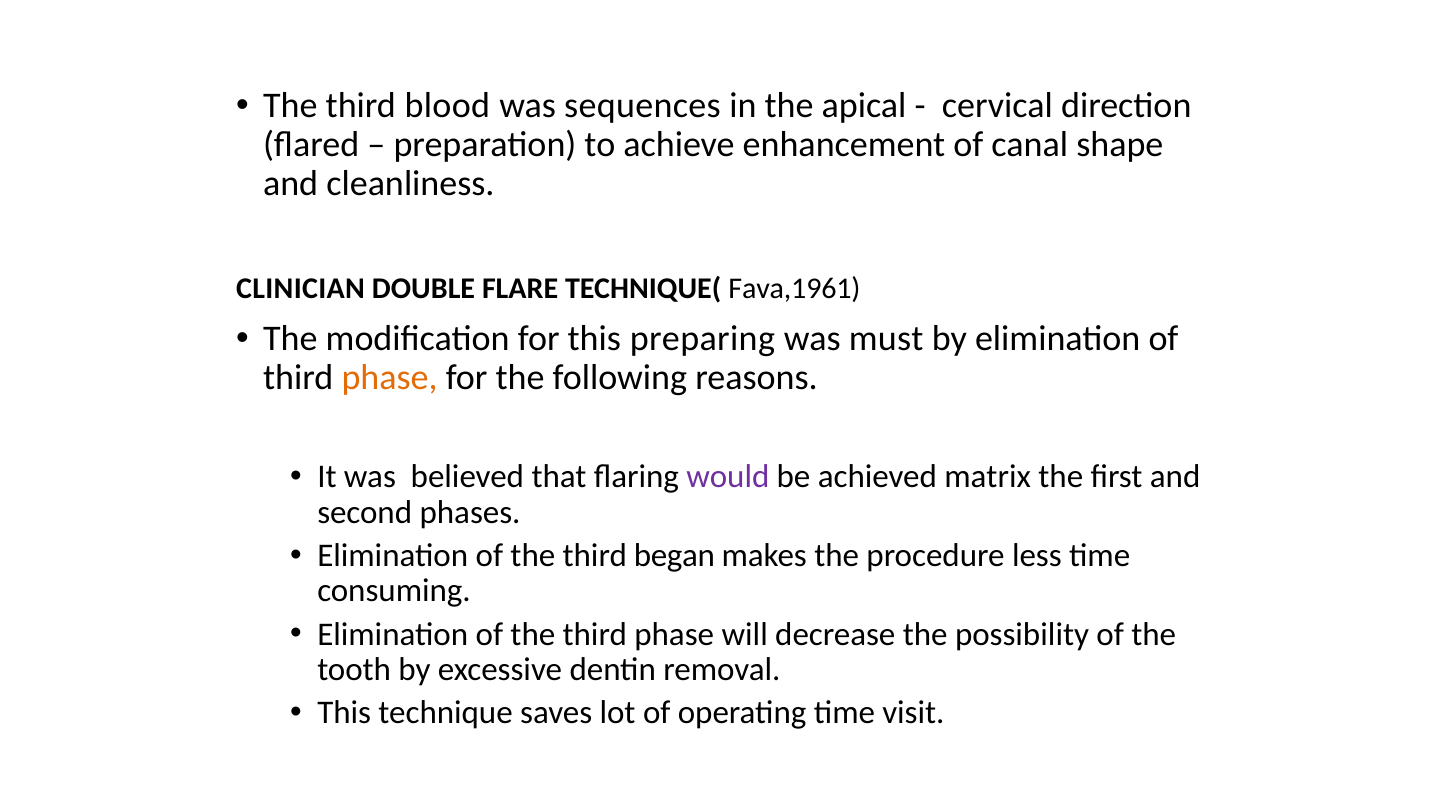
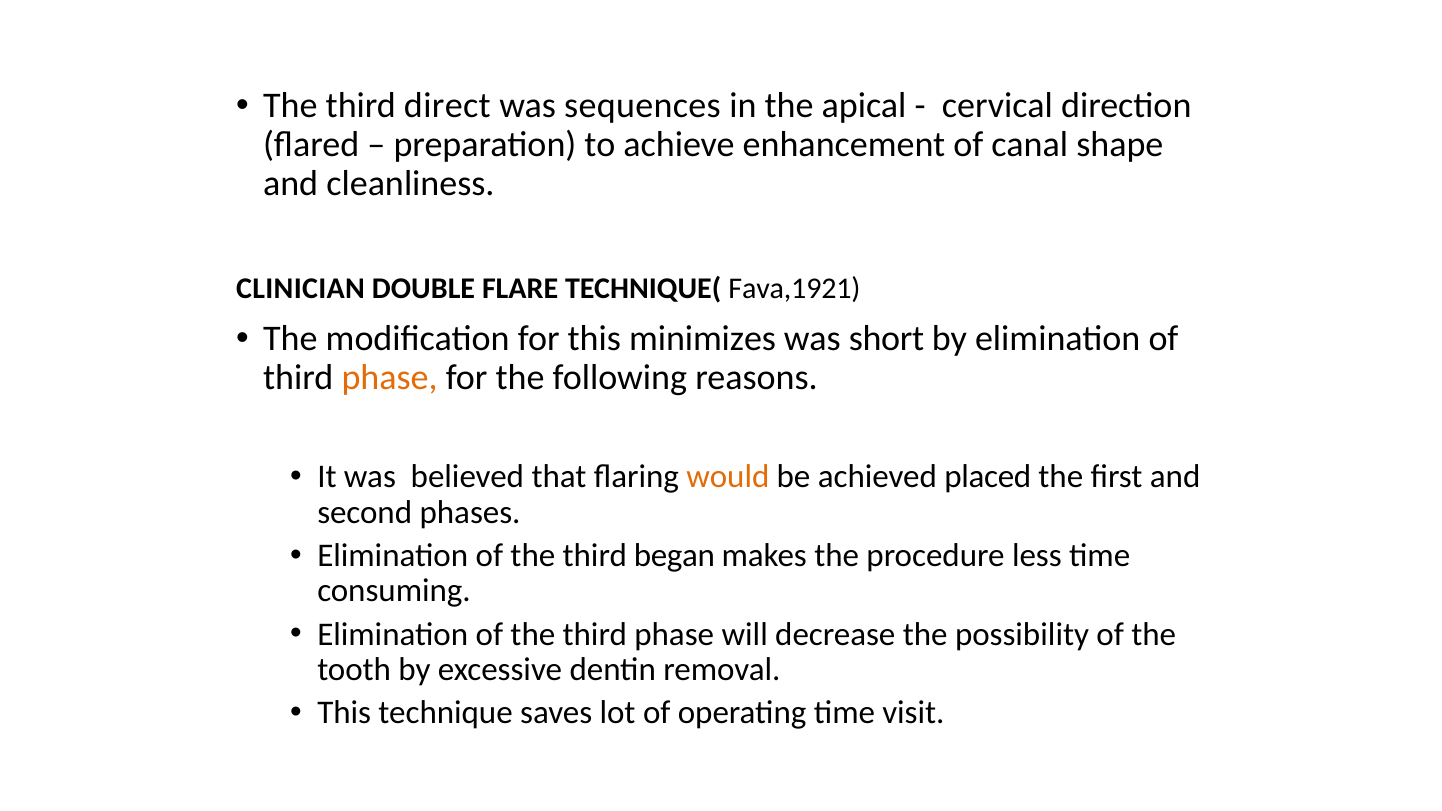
blood: blood -> direct
Fava,1961: Fava,1961 -> Fava,1921
preparing: preparing -> minimizes
must: must -> short
would colour: purple -> orange
matrix: matrix -> placed
